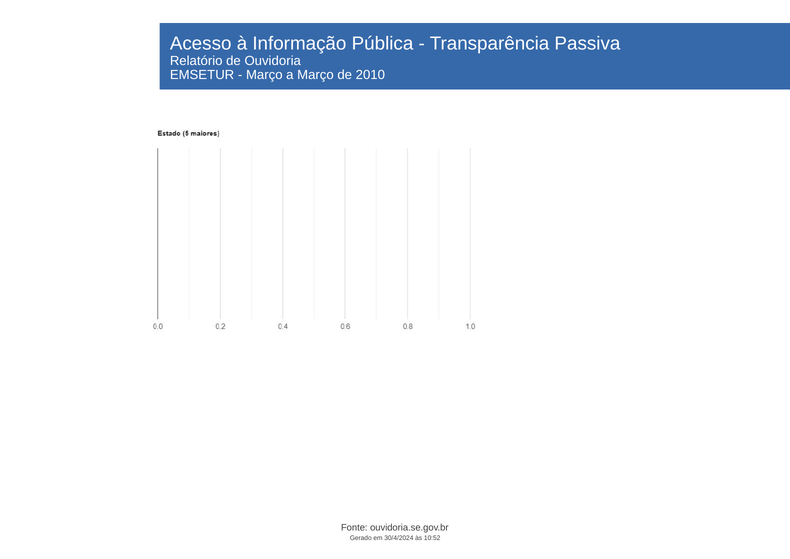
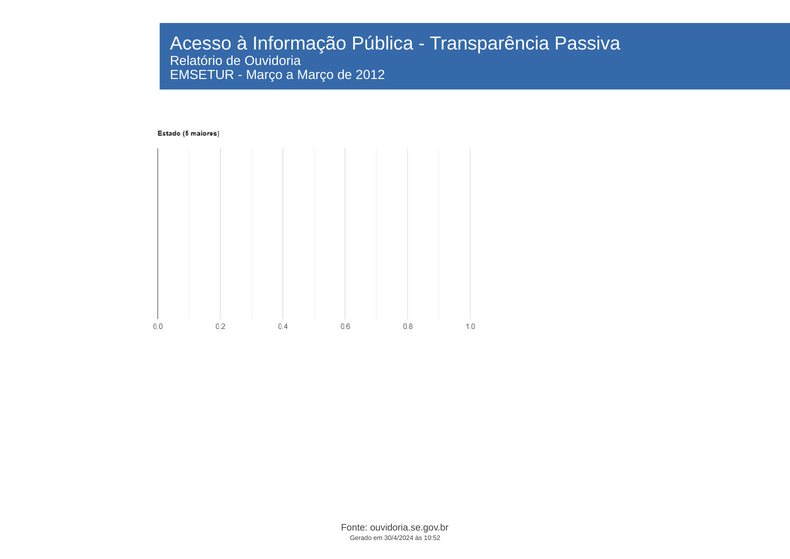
2010: 2010 -> 2012
